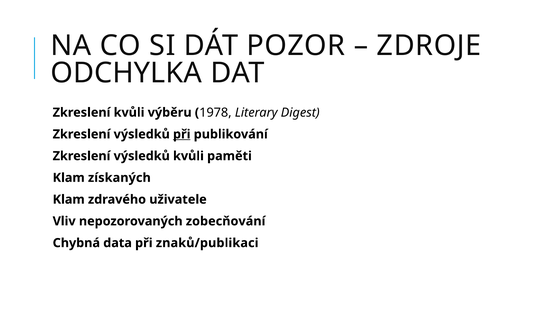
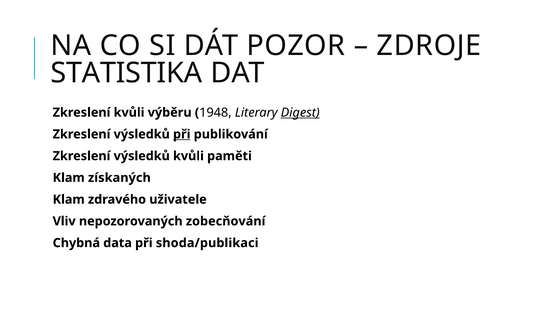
ODCHYLKA: ODCHYLKA -> STATISTIKA
1978: 1978 -> 1948
Digest underline: none -> present
znaků/publikaci: znaků/publikaci -> shoda/publikaci
